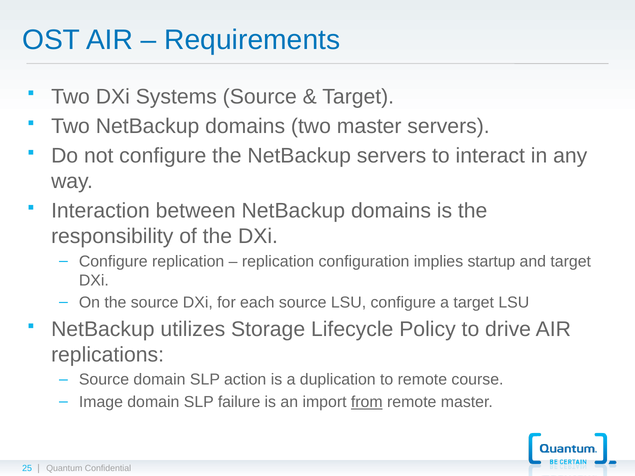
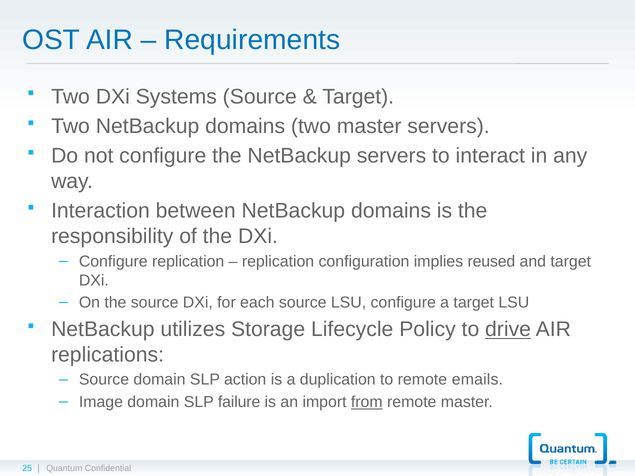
startup: startup -> reused
drive underline: none -> present
course: course -> emails
